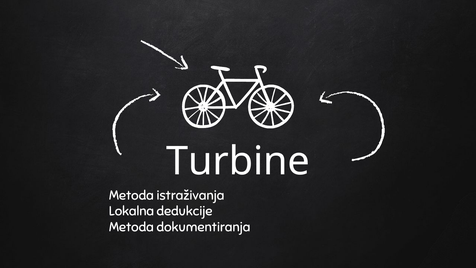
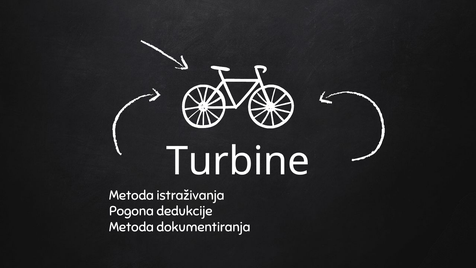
Lokalna: Lokalna -> Pogona
